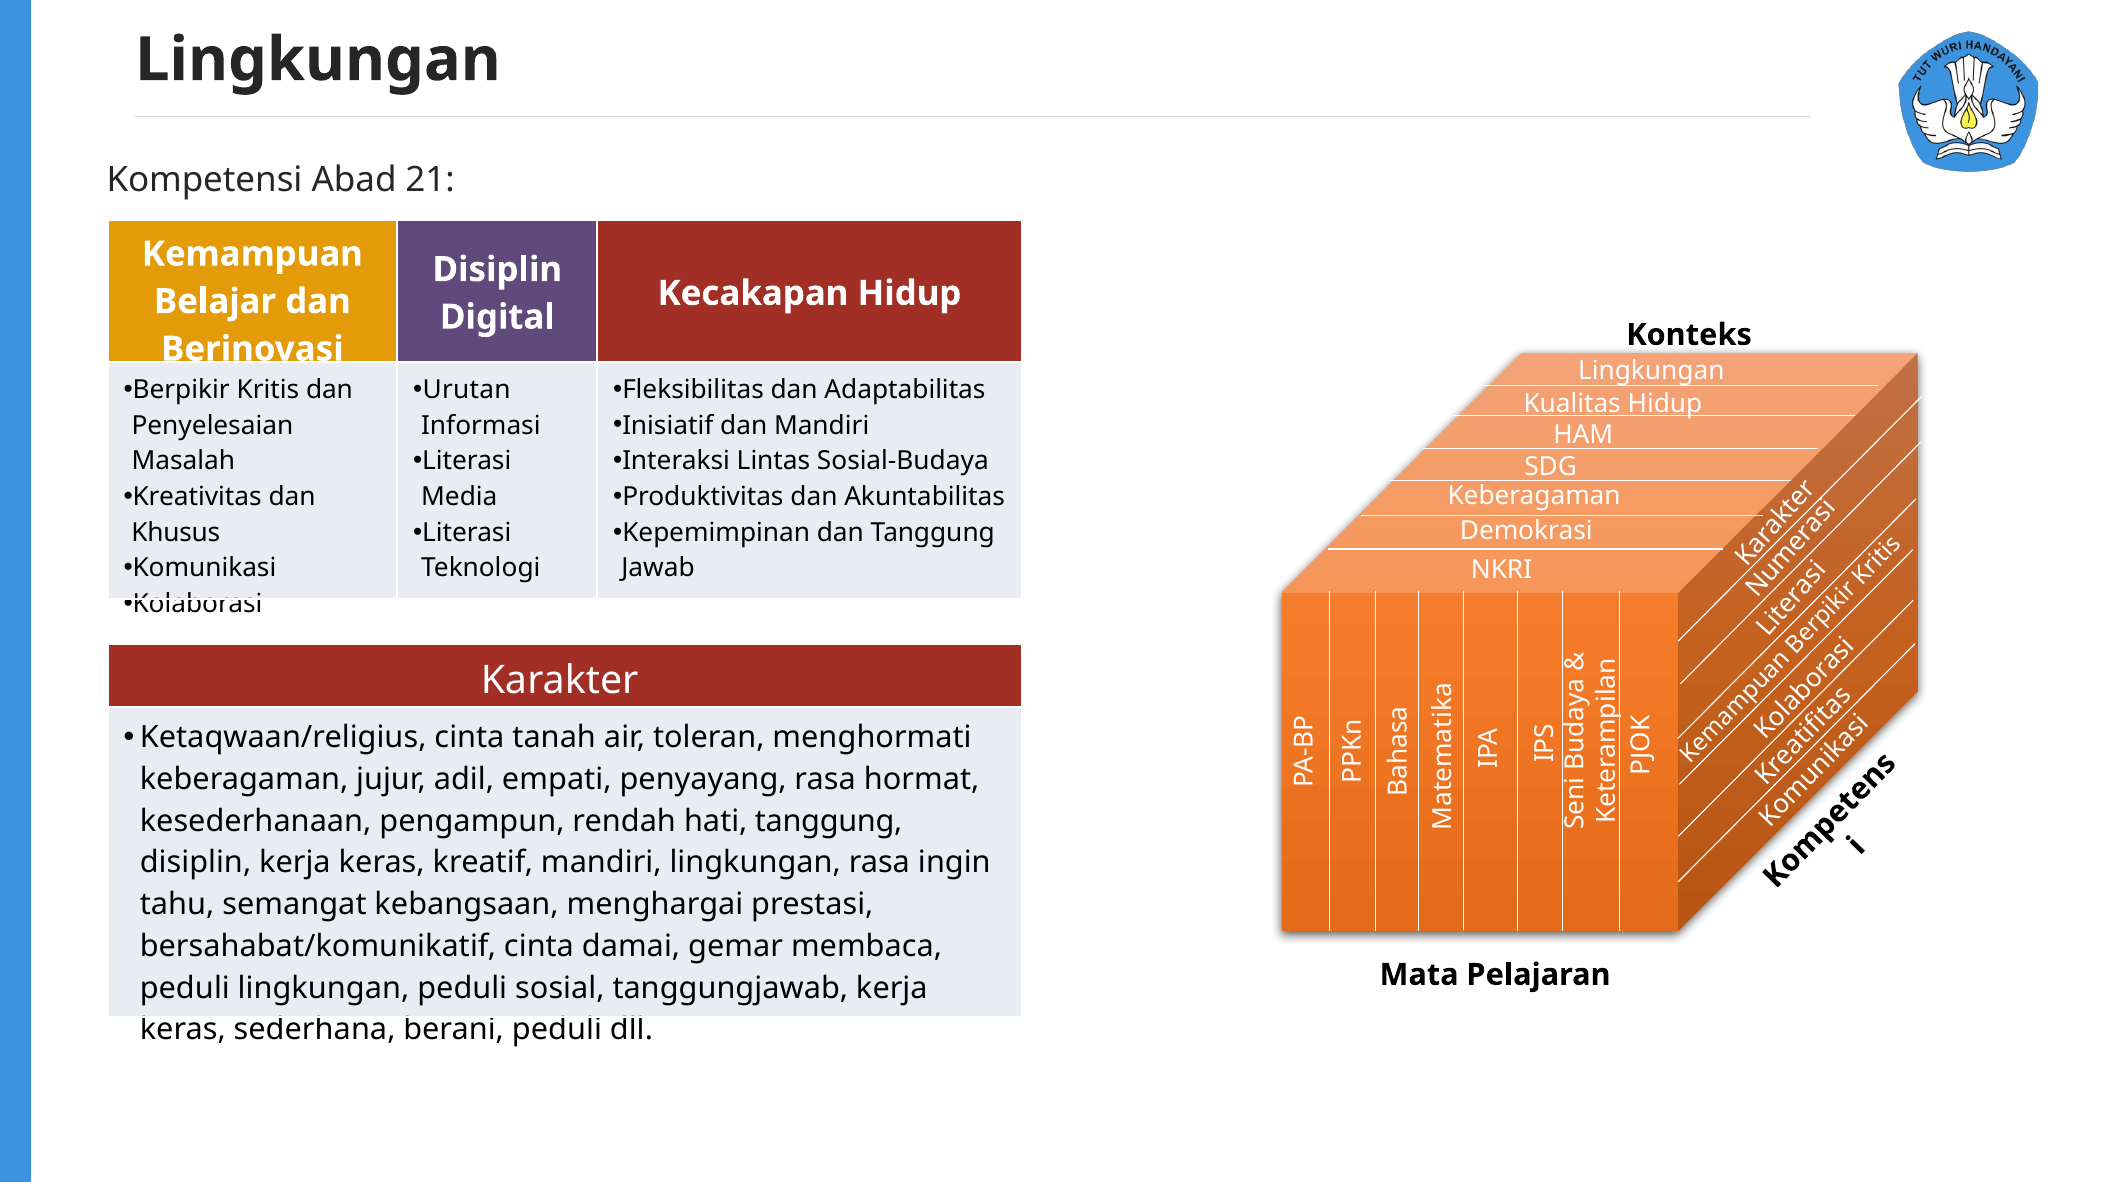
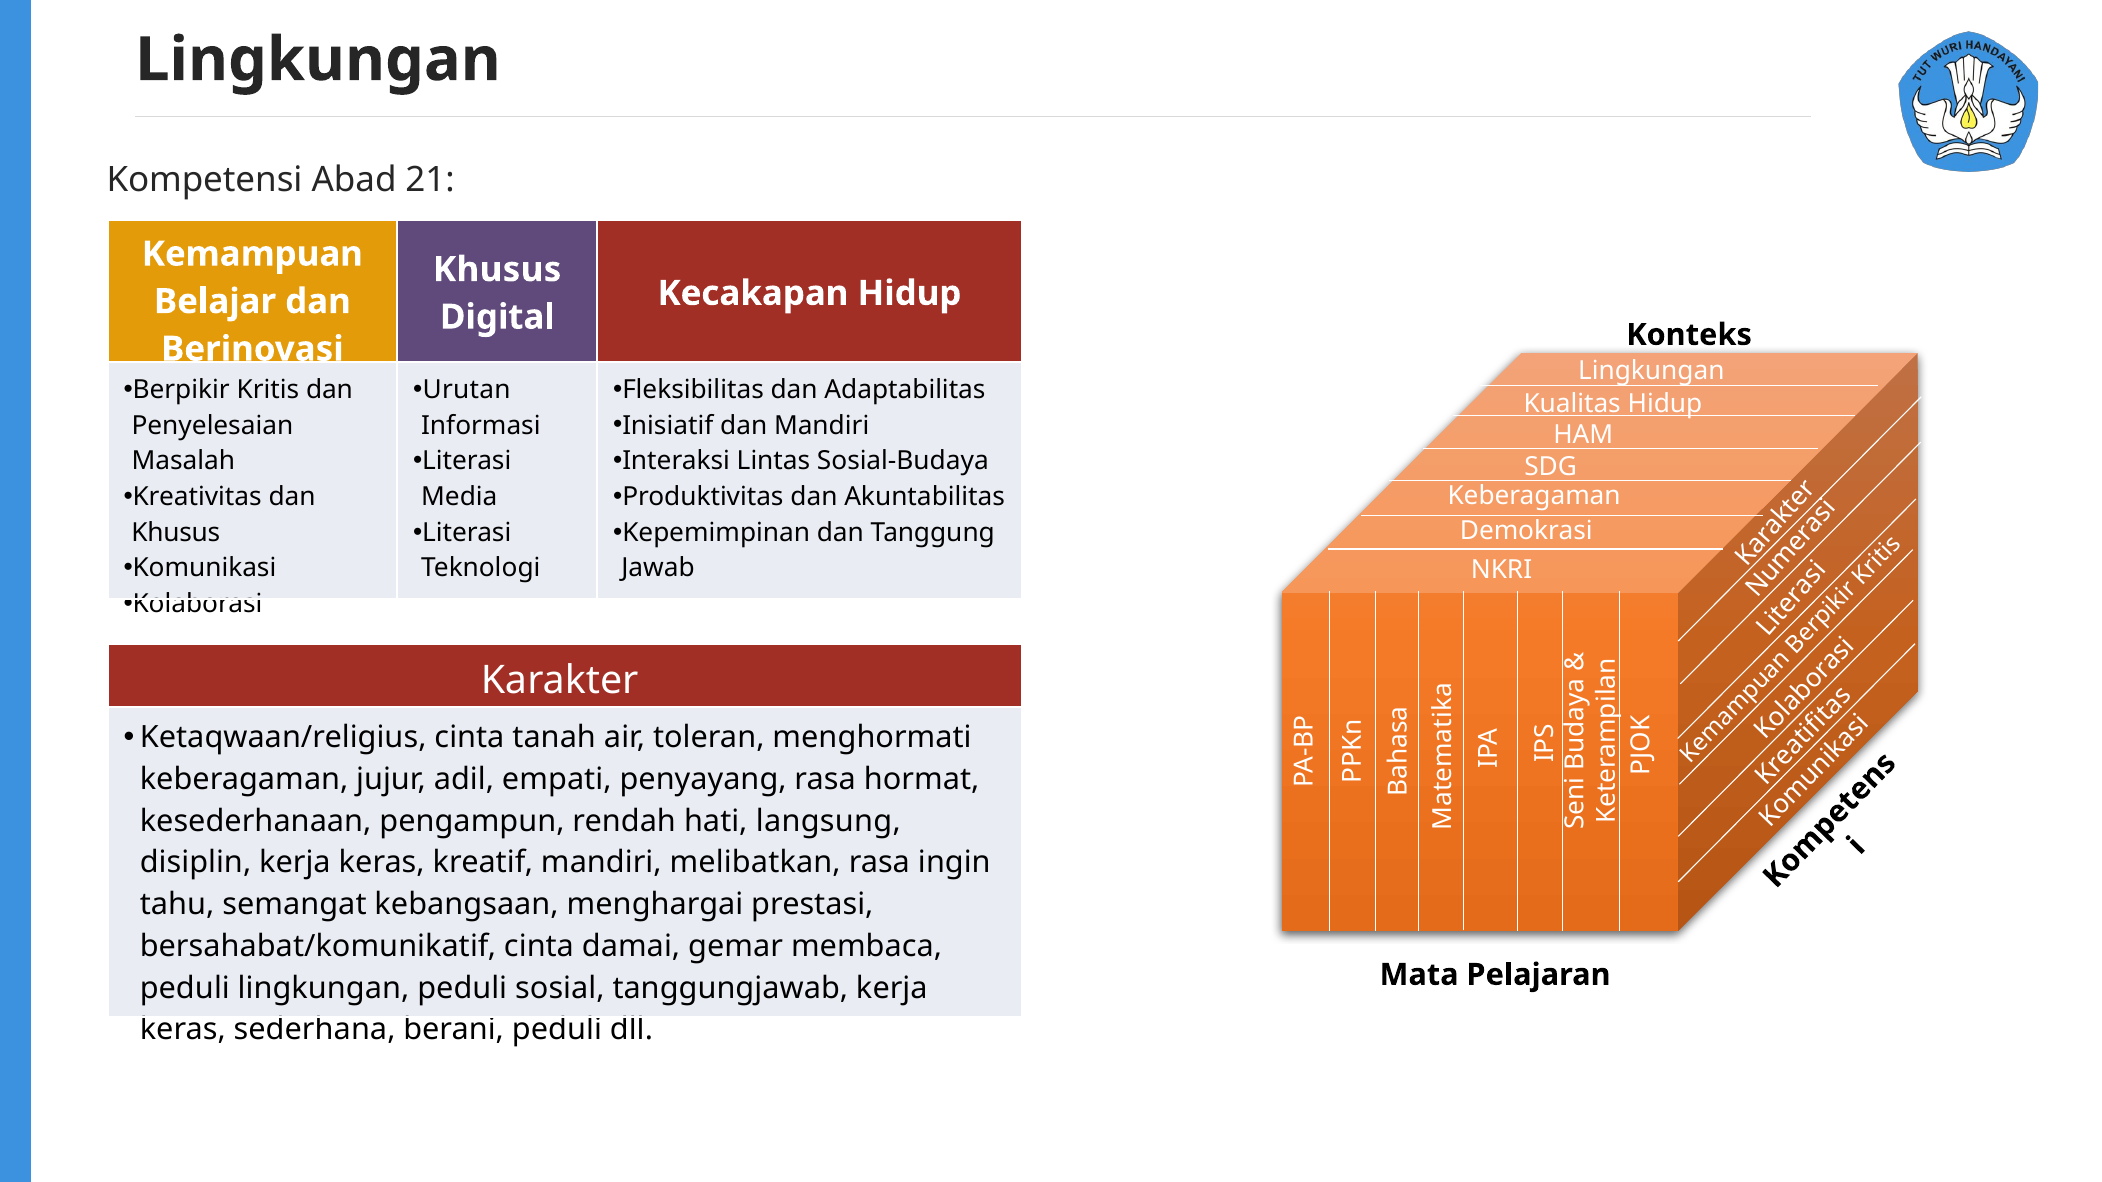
Disiplin at (497, 270): Disiplin -> Khusus
hati tanggung: tanggung -> langsung
mandiri lingkungan: lingkungan -> melibatkan
